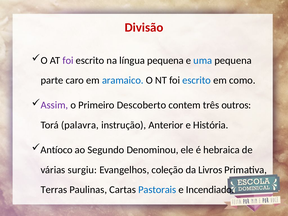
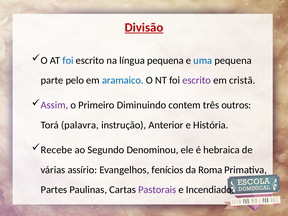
Divisão underline: none -> present
foi at (68, 60) colour: purple -> blue
caro: caro -> pelo
escrito at (197, 80) colour: blue -> purple
como: como -> cristã
Descoberto: Descoberto -> Diminuindo
Antíoco: Antíoco -> Recebe
surgiu: surgiu -> assírio
coleção: coleção -> fenícios
Livros: Livros -> Roma
Terras: Terras -> Partes
Pastorais colour: blue -> purple
